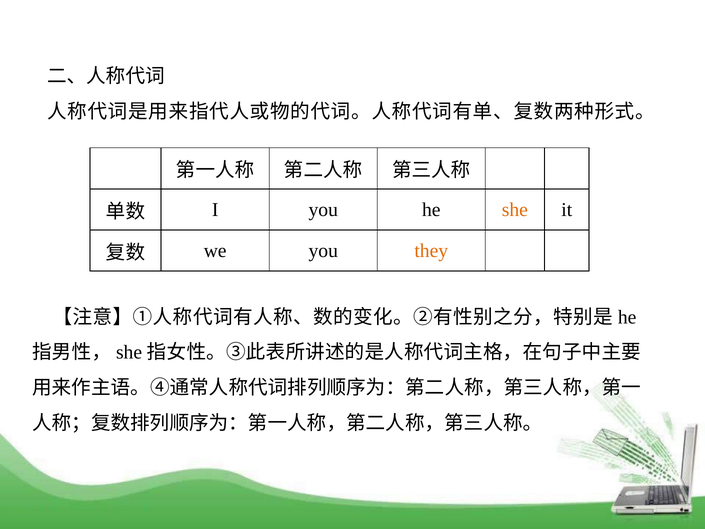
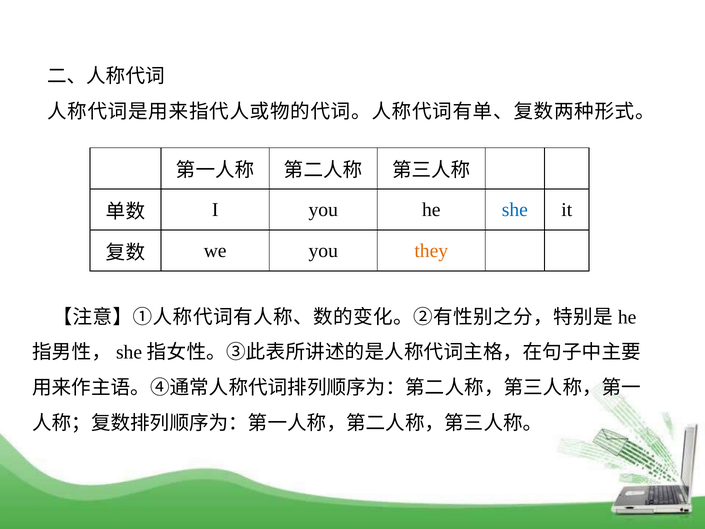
she colour: orange -> blue
